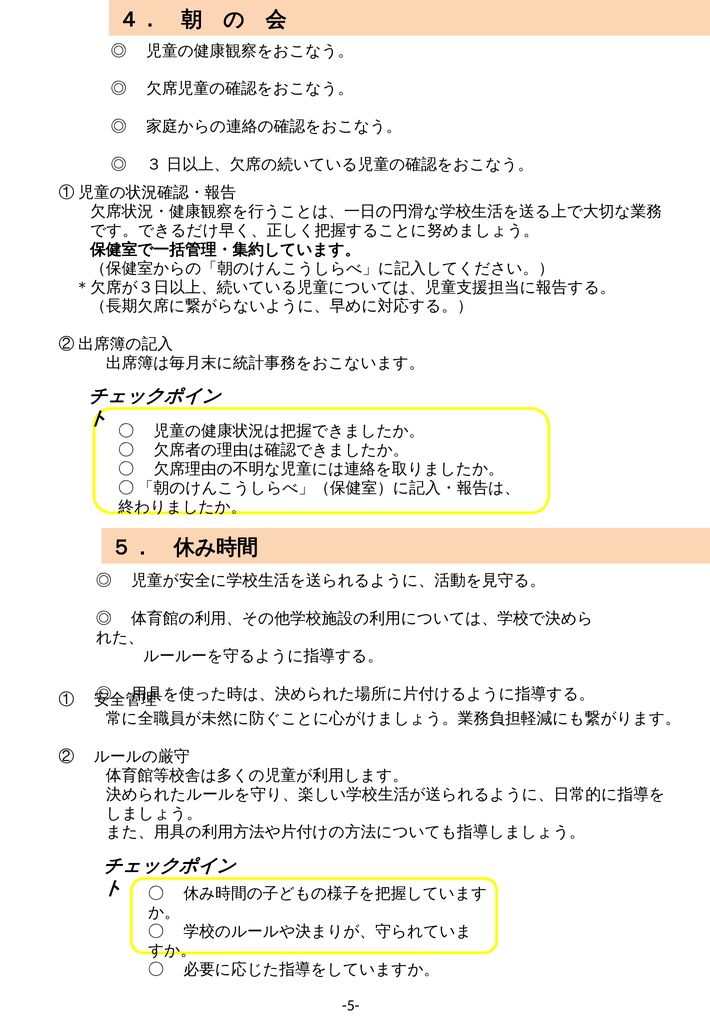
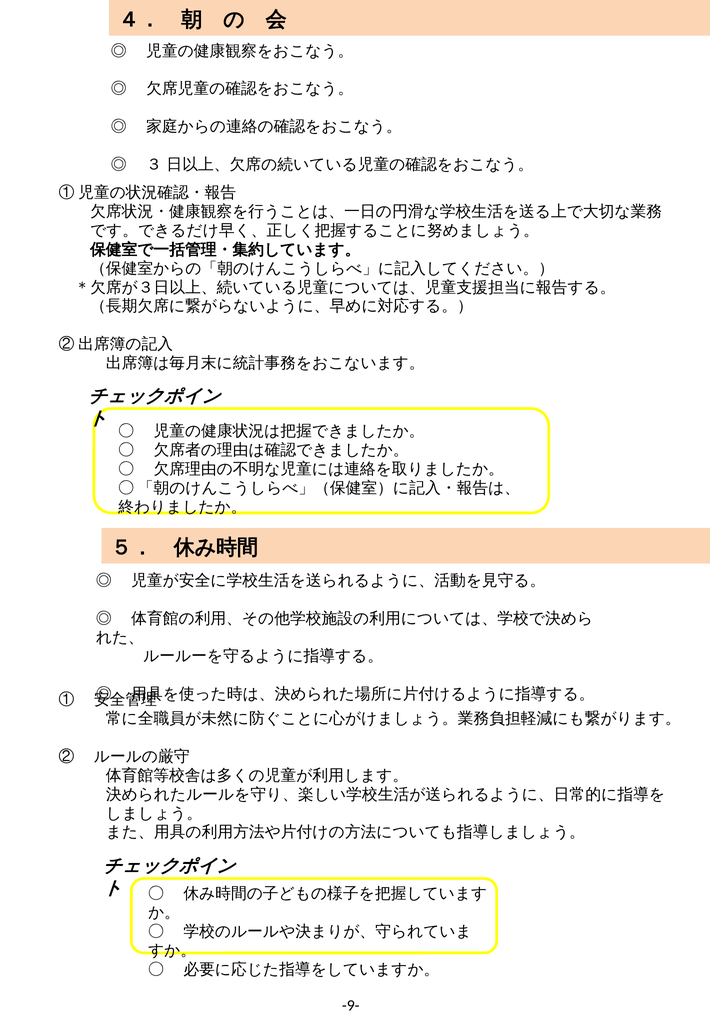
-5-: -5- -> -9-
